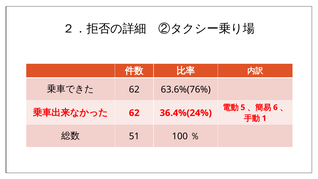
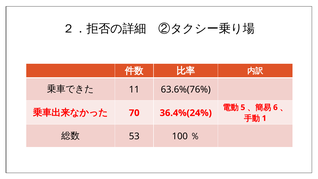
62 at (134, 90): 62 -> 11
62 at (134, 113): 62 -> 70
51: 51 -> 53
